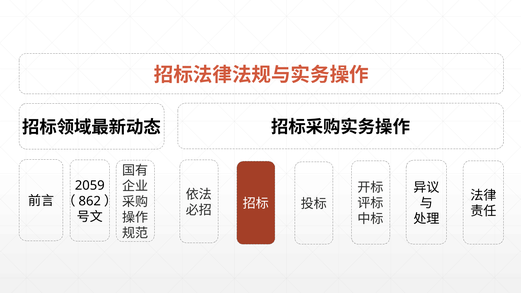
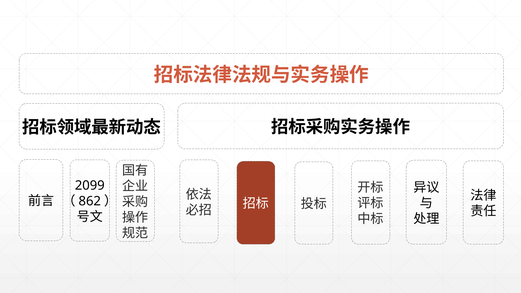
2059: 2059 -> 2099
